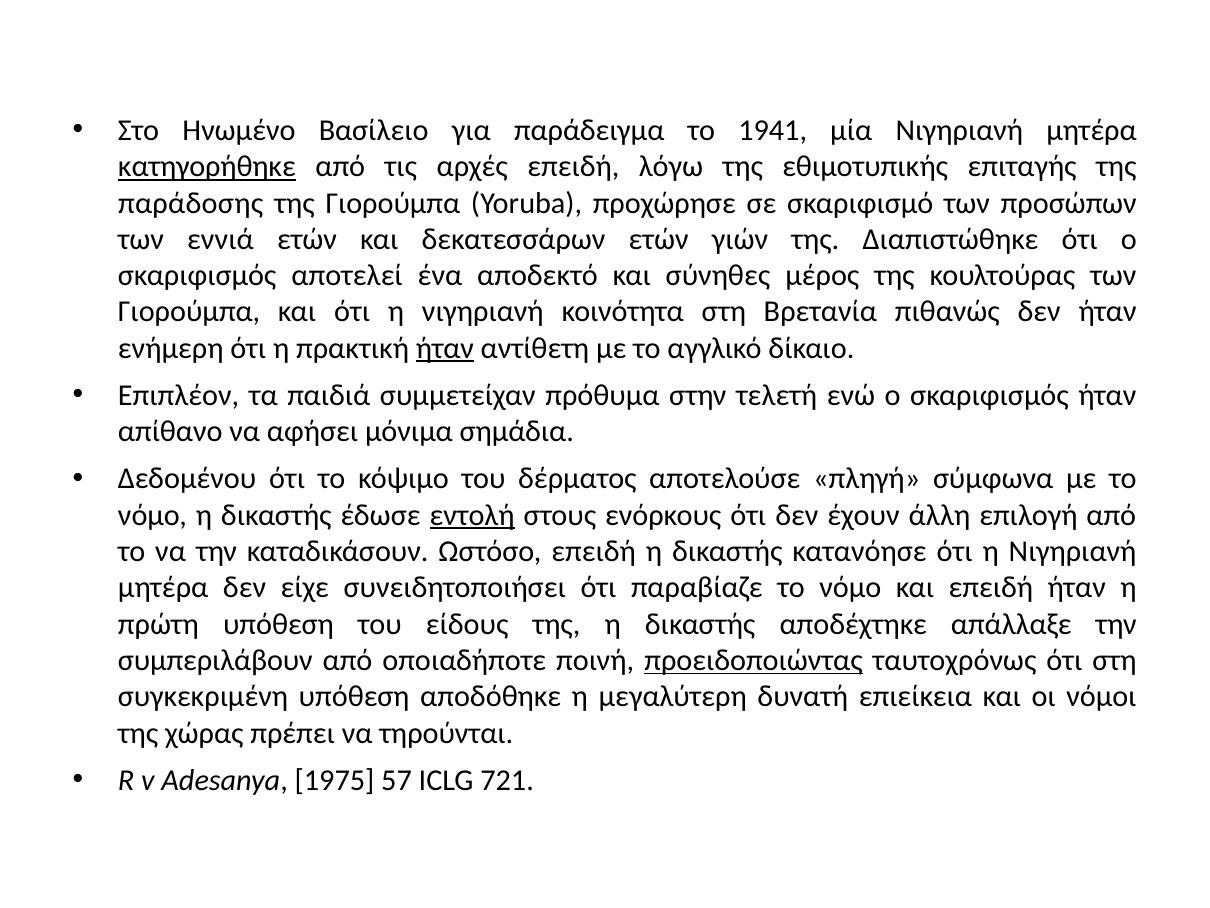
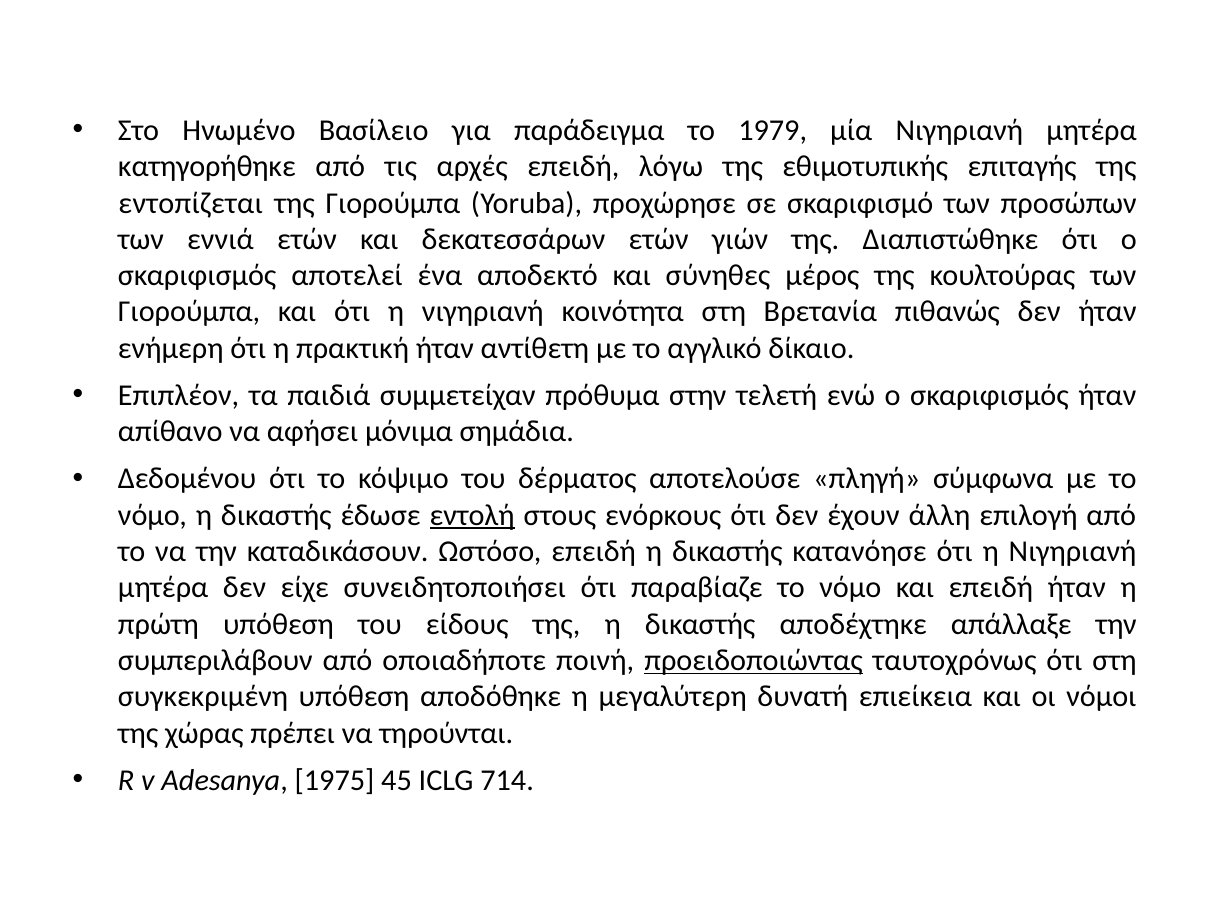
1941: 1941 -> 1979
κατηγορήθηκε underline: present -> none
παράδοσης: παράδοσης -> εντοπίζεται
ήταν at (445, 348) underline: present -> none
57: 57 -> 45
721: 721 -> 714
